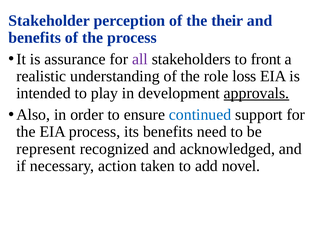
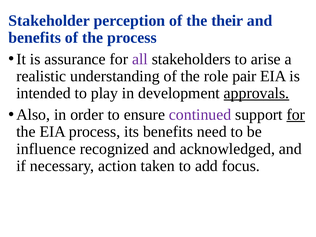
front: front -> arise
loss: loss -> pair
continued colour: blue -> purple
for at (296, 115) underline: none -> present
represent: represent -> influence
novel: novel -> focus
